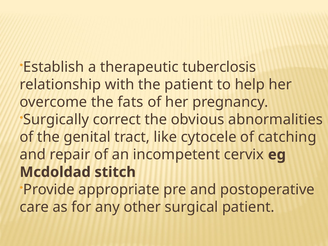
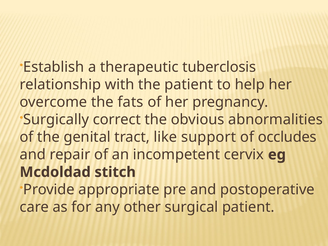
cytocele: cytocele -> support
catching: catching -> occludes
